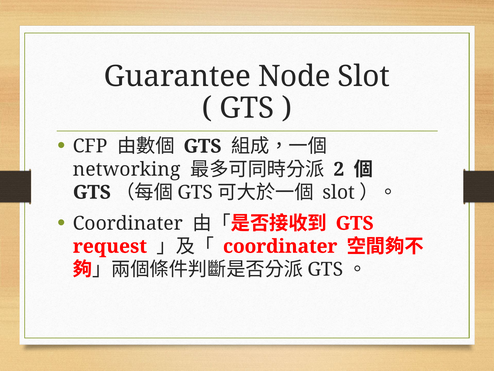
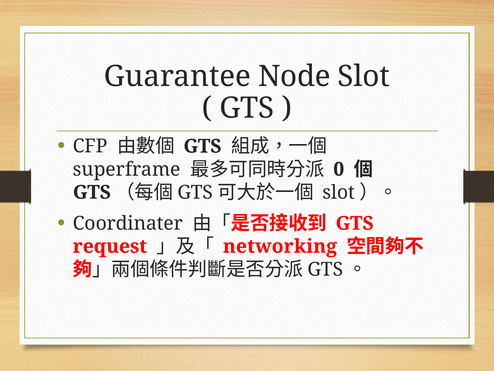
networking: networking -> superframe
2: 2 -> 0
coordinater at (280, 246): coordinater -> networking
